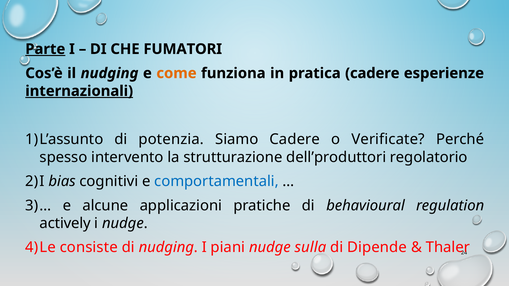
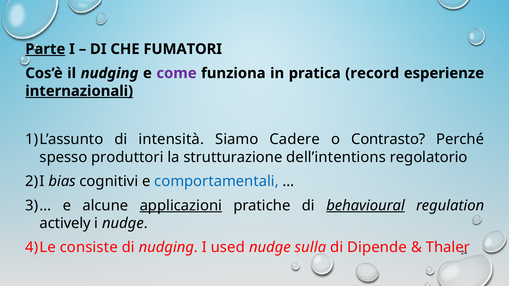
come colour: orange -> purple
pratica cadere: cadere -> record
potenzia: potenzia -> intensità
Verificate: Verificate -> Contrasto
intervento: intervento -> produttori
dell’produttori: dell’produttori -> dell’intentions
applicazioni underline: none -> present
behavioural underline: none -> present
piani: piani -> used
